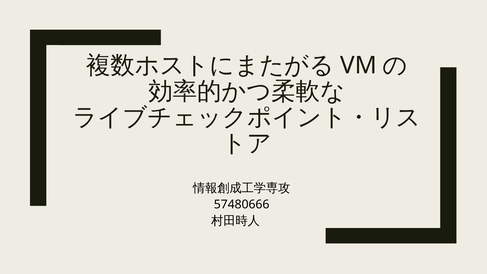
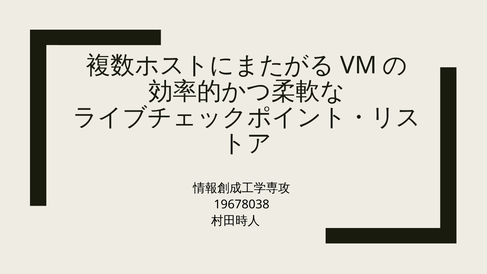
57480666: 57480666 -> 19678038
